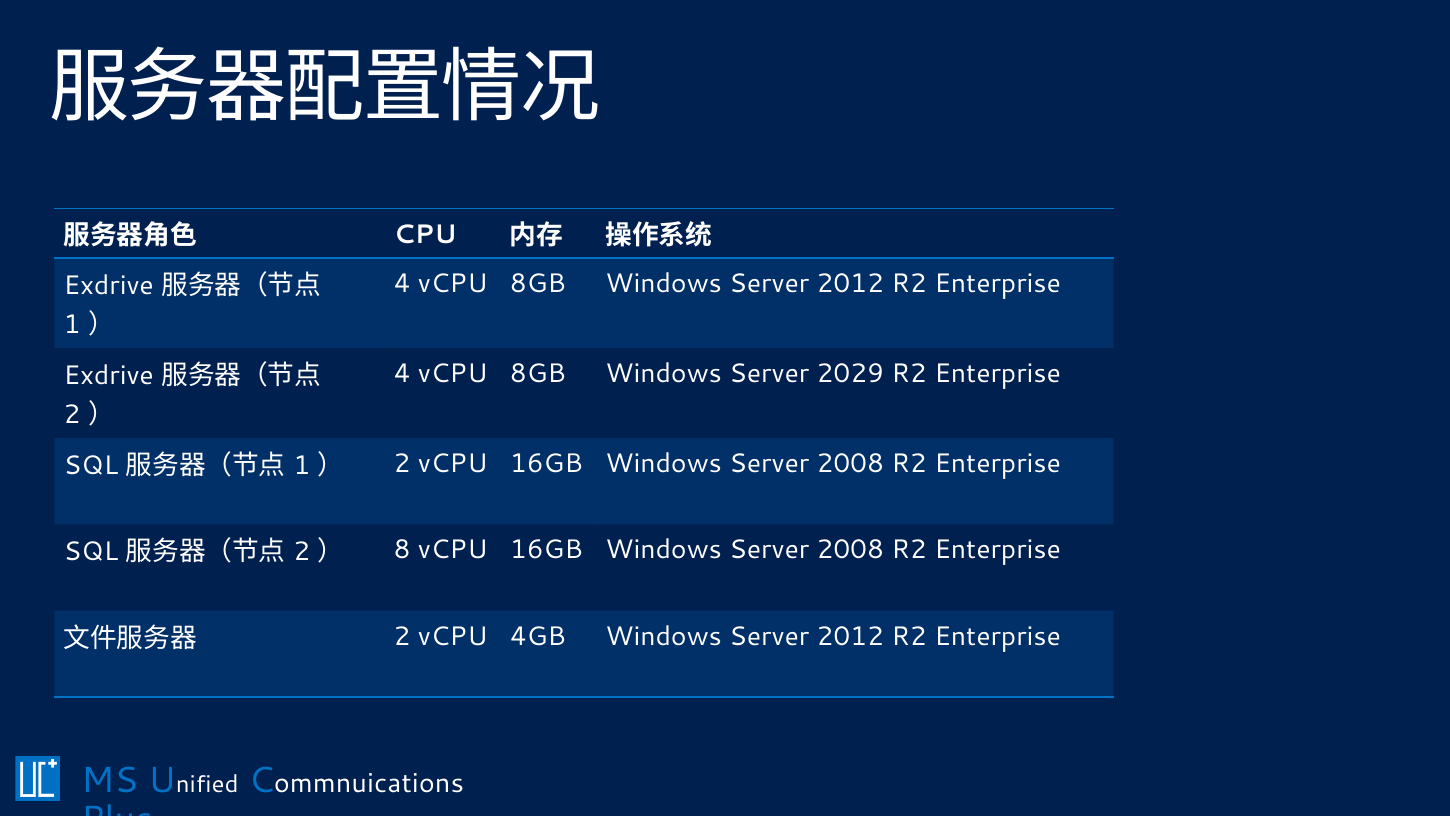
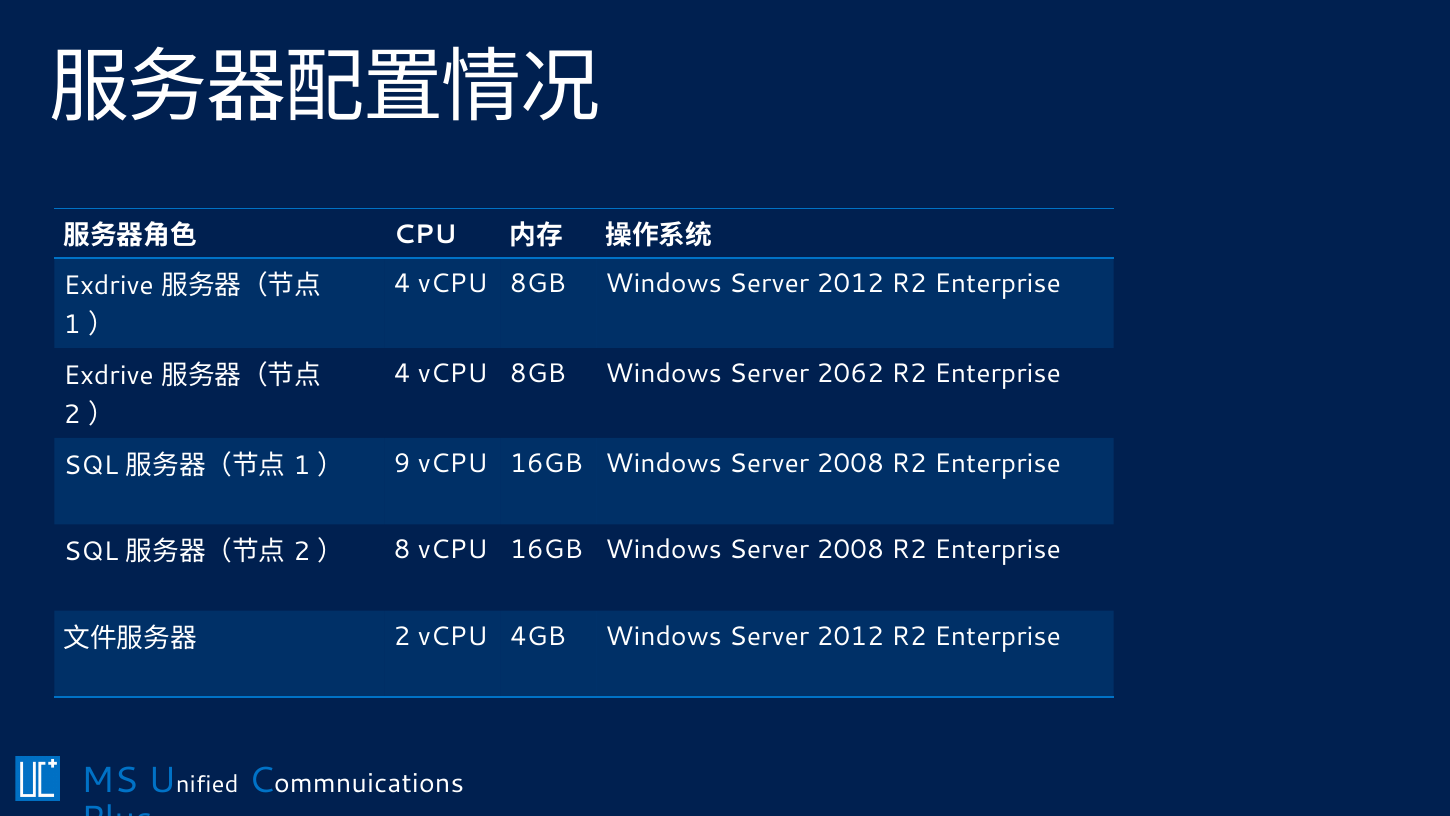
2029: 2029 -> 2062
2 at (402, 464): 2 -> 9
